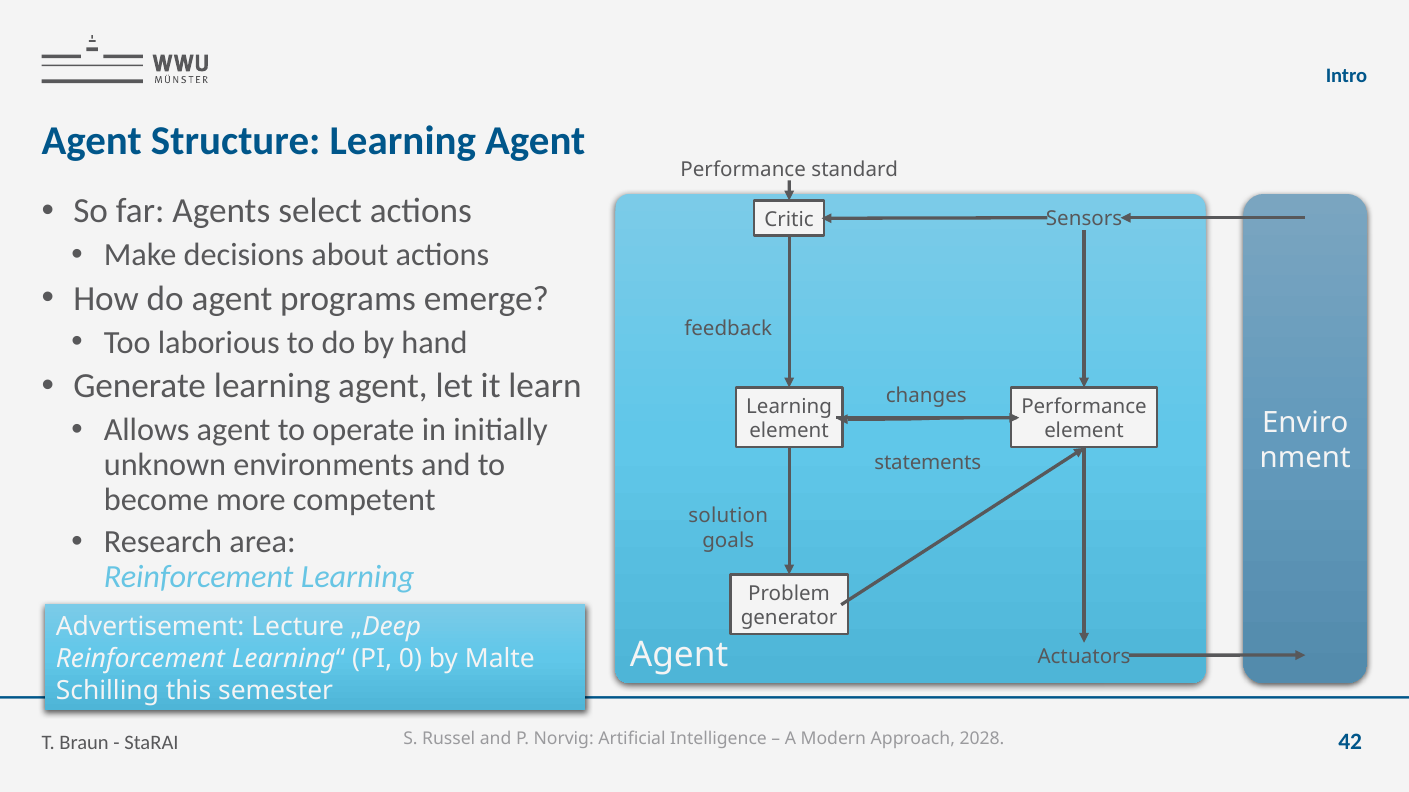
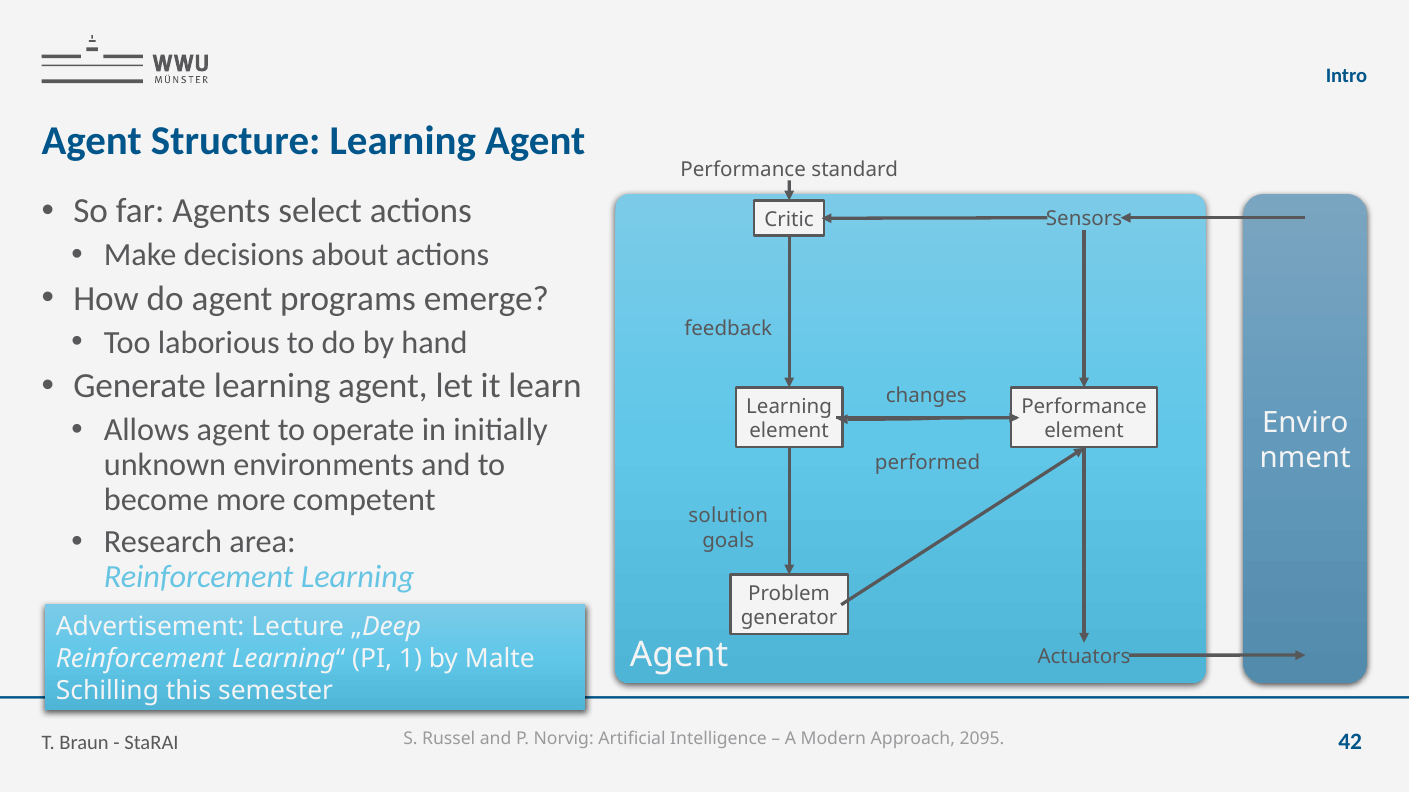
statements: statements -> performed
0: 0 -> 1
2028: 2028 -> 2095
